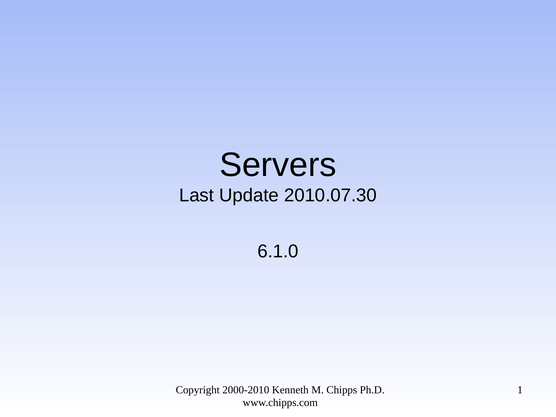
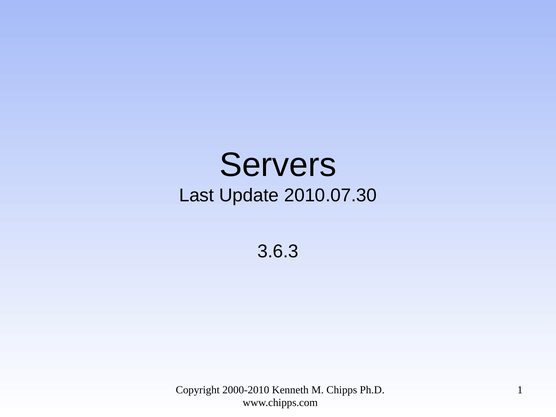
6.1.0: 6.1.0 -> 3.6.3
